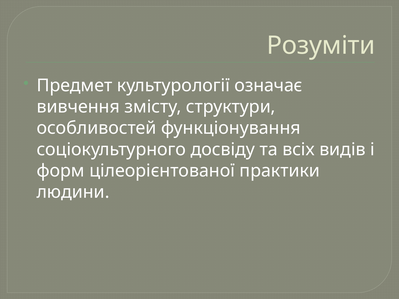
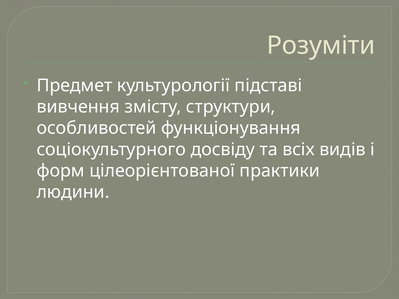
означає: означає -> підставі
